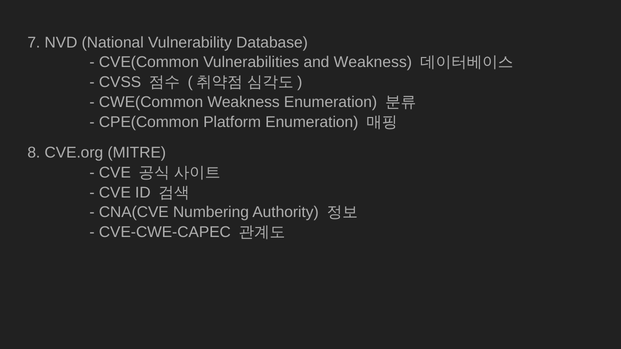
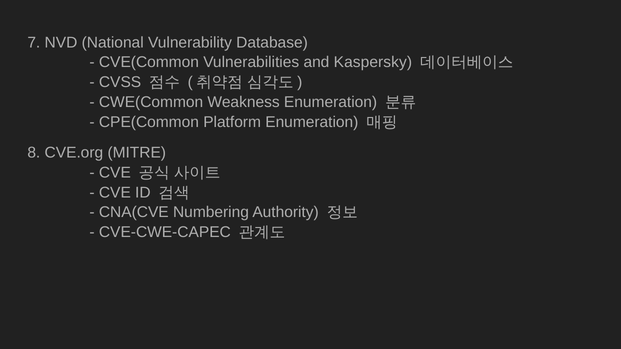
and Weakness: Weakness -> Kaspersky
